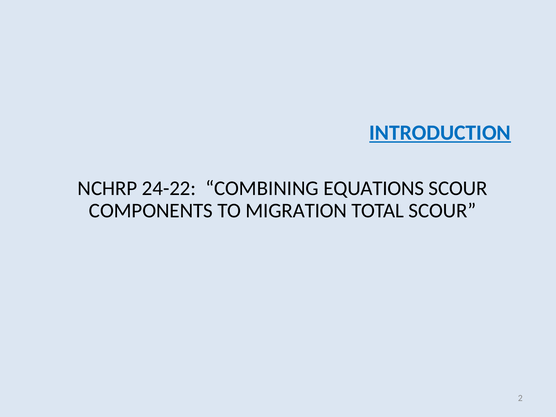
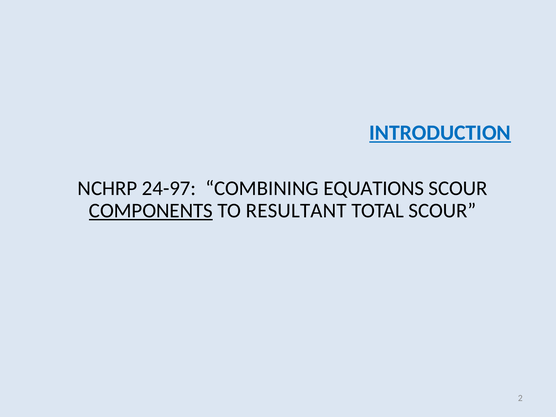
24-22: 24-22 -> 24-97
COMPONENTS underline: none -> present
MIGRATION: MIGRATION -> RESULTANT
